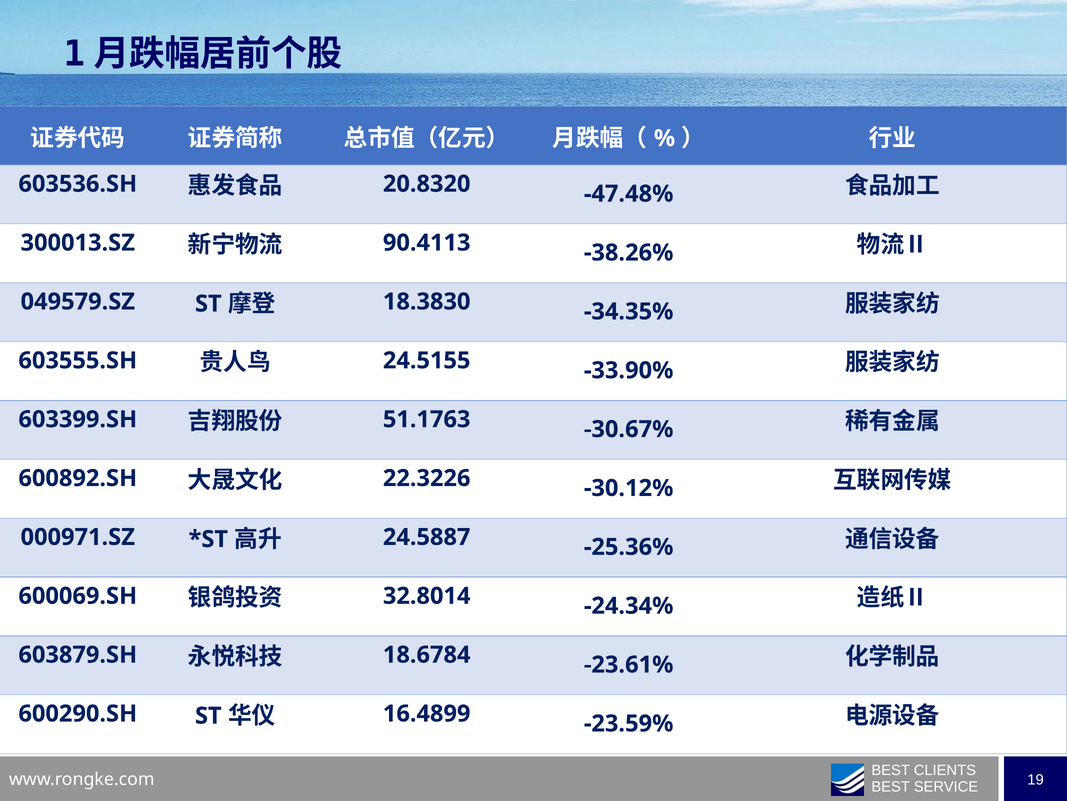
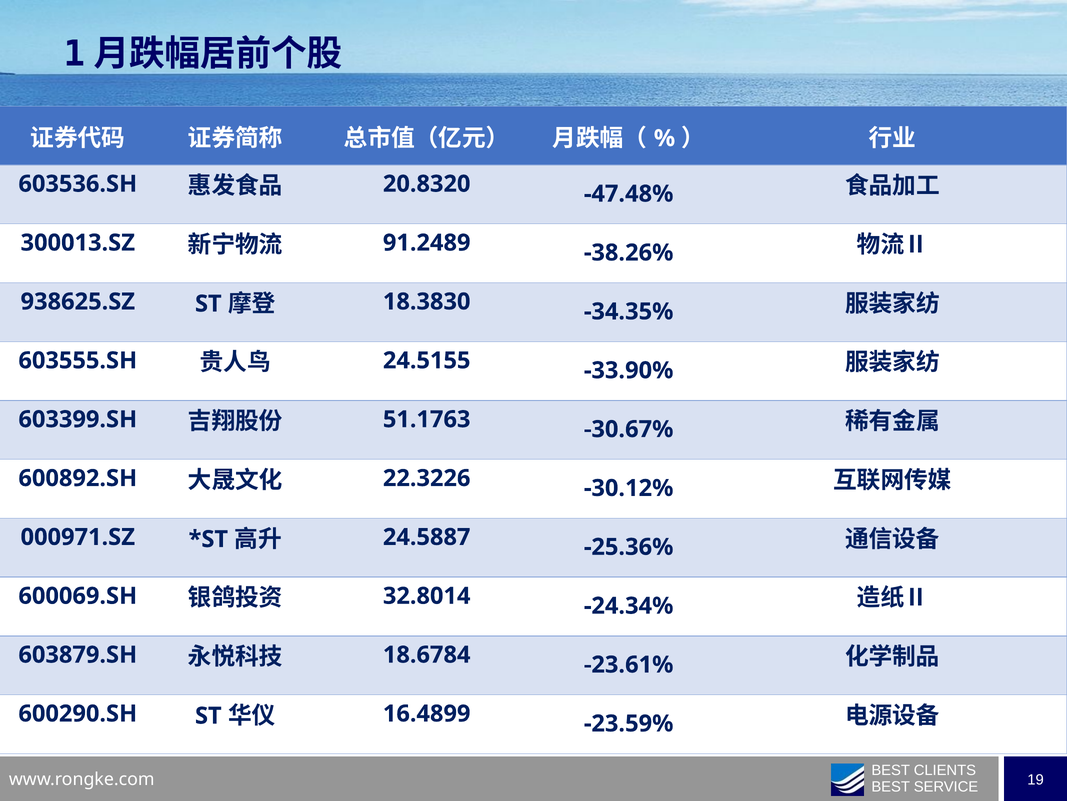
90.4113: 90.4113 -> 91.2489
049579.SZ: 049579.SZ -> 938625.SZ
